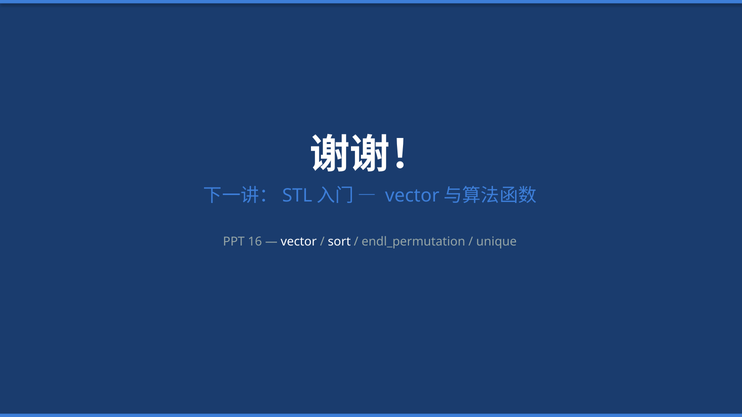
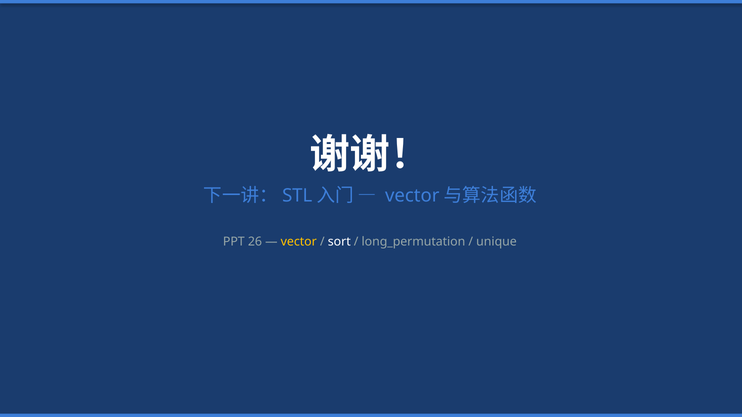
16: 16 -> 26
vector at (299, 242) colour: white -> yellow
endl_permutation: endl_permutation -> long_permutation
